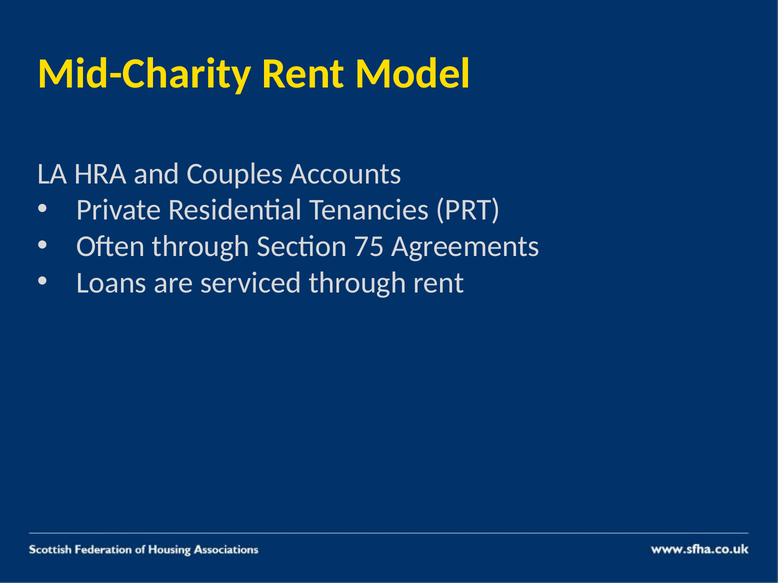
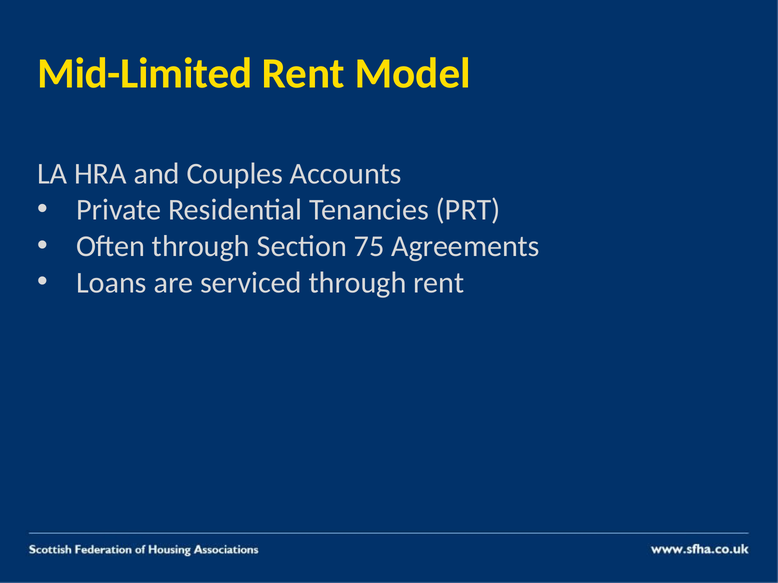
Mid-Charity: Mid-Charity -> Mid-Limited
